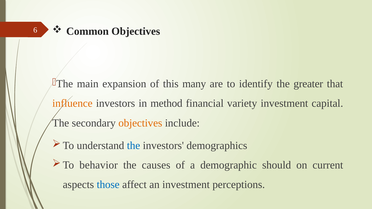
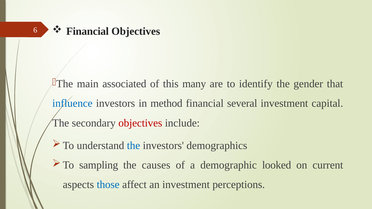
Common at (88, 31): Common -> Financial
expansion: expansion -> associated
greater: greater -> gender
influence colour: orange -> blue
variety: variety -> several
objectives at (140, 123) colour: orange -> red
behavior: behavior -> sampling
should: should -> looked
